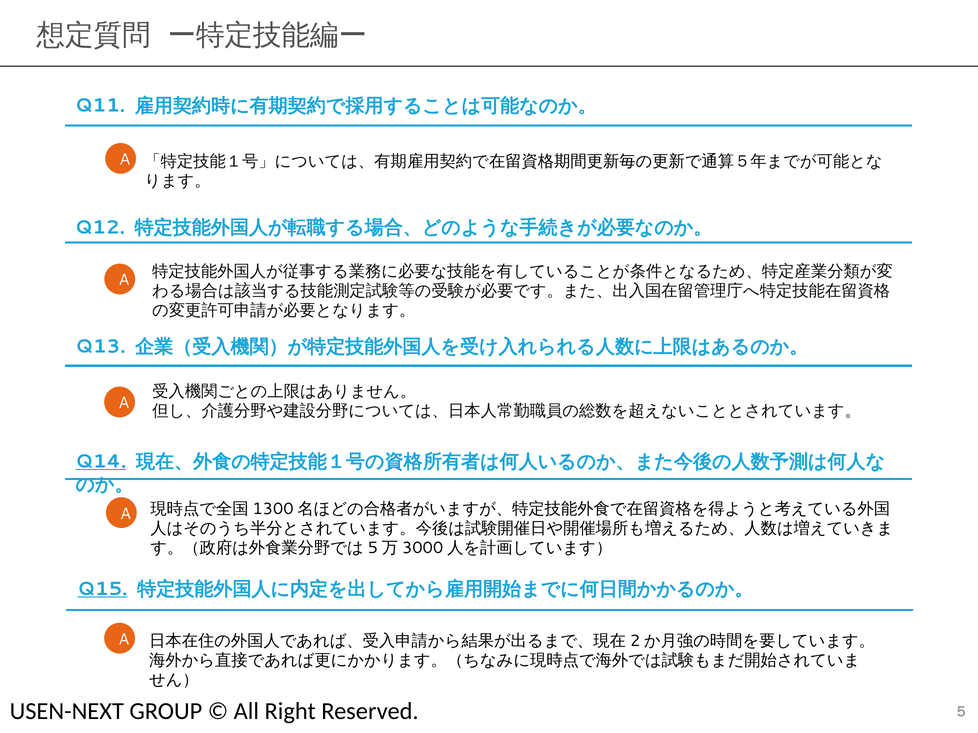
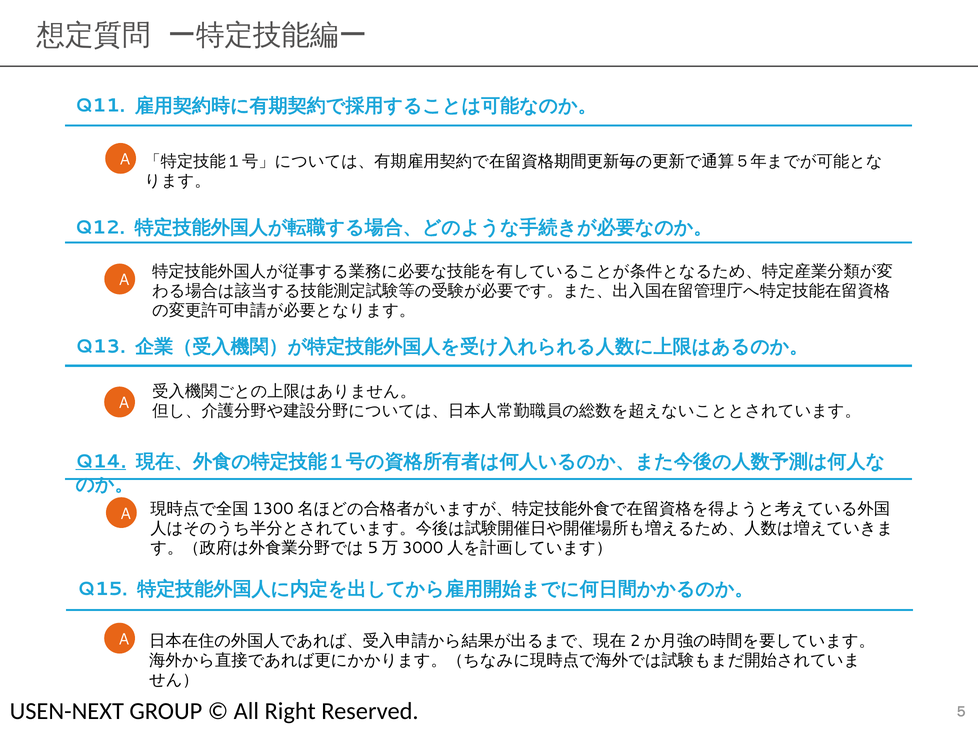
Q15 underline: present -> none
